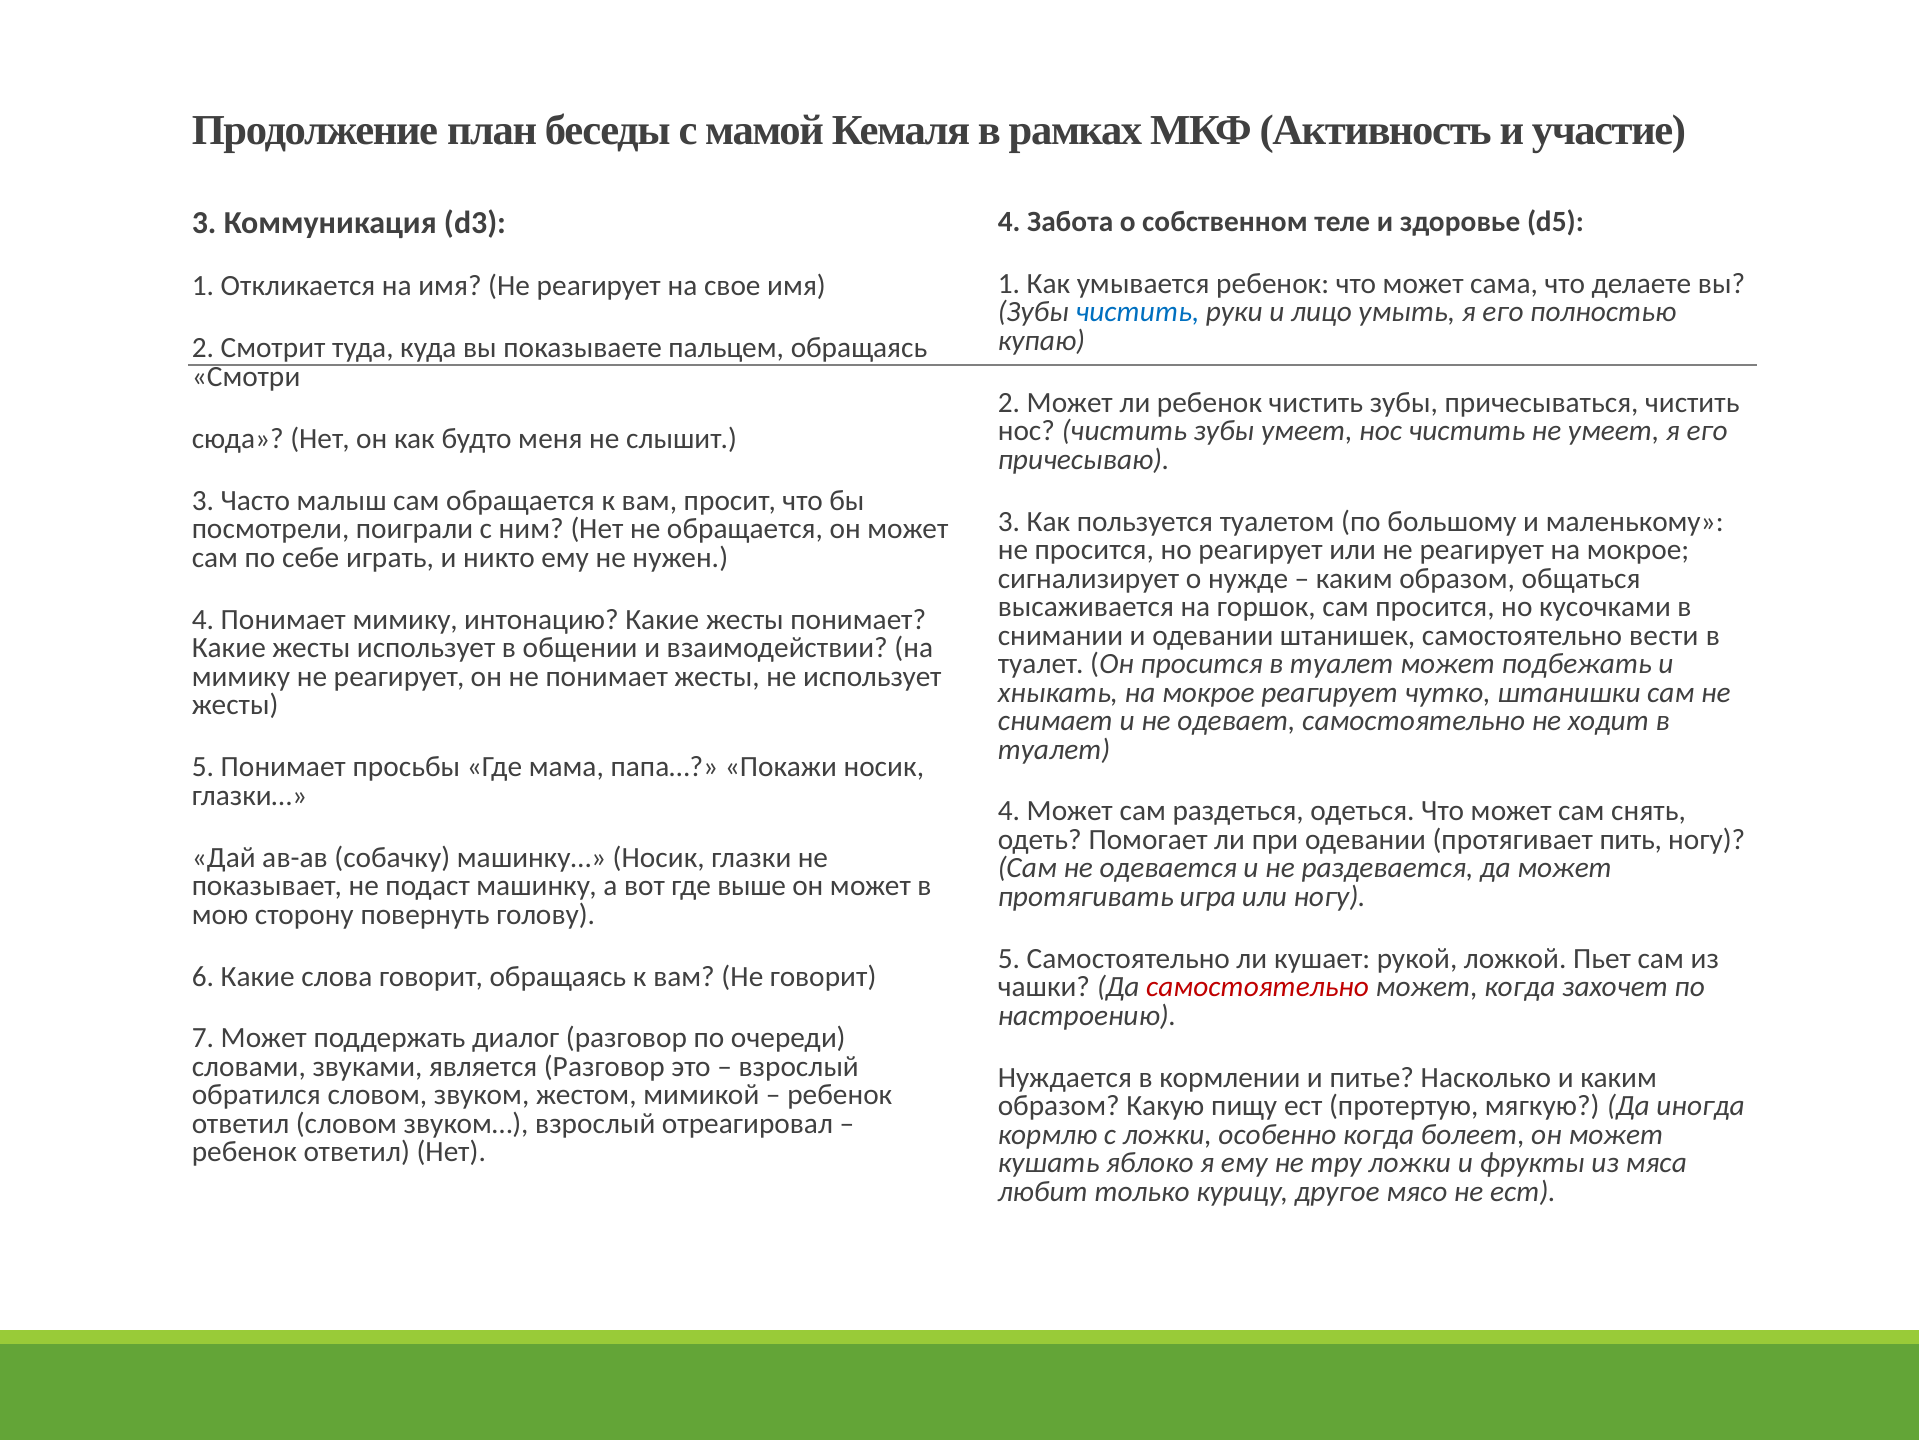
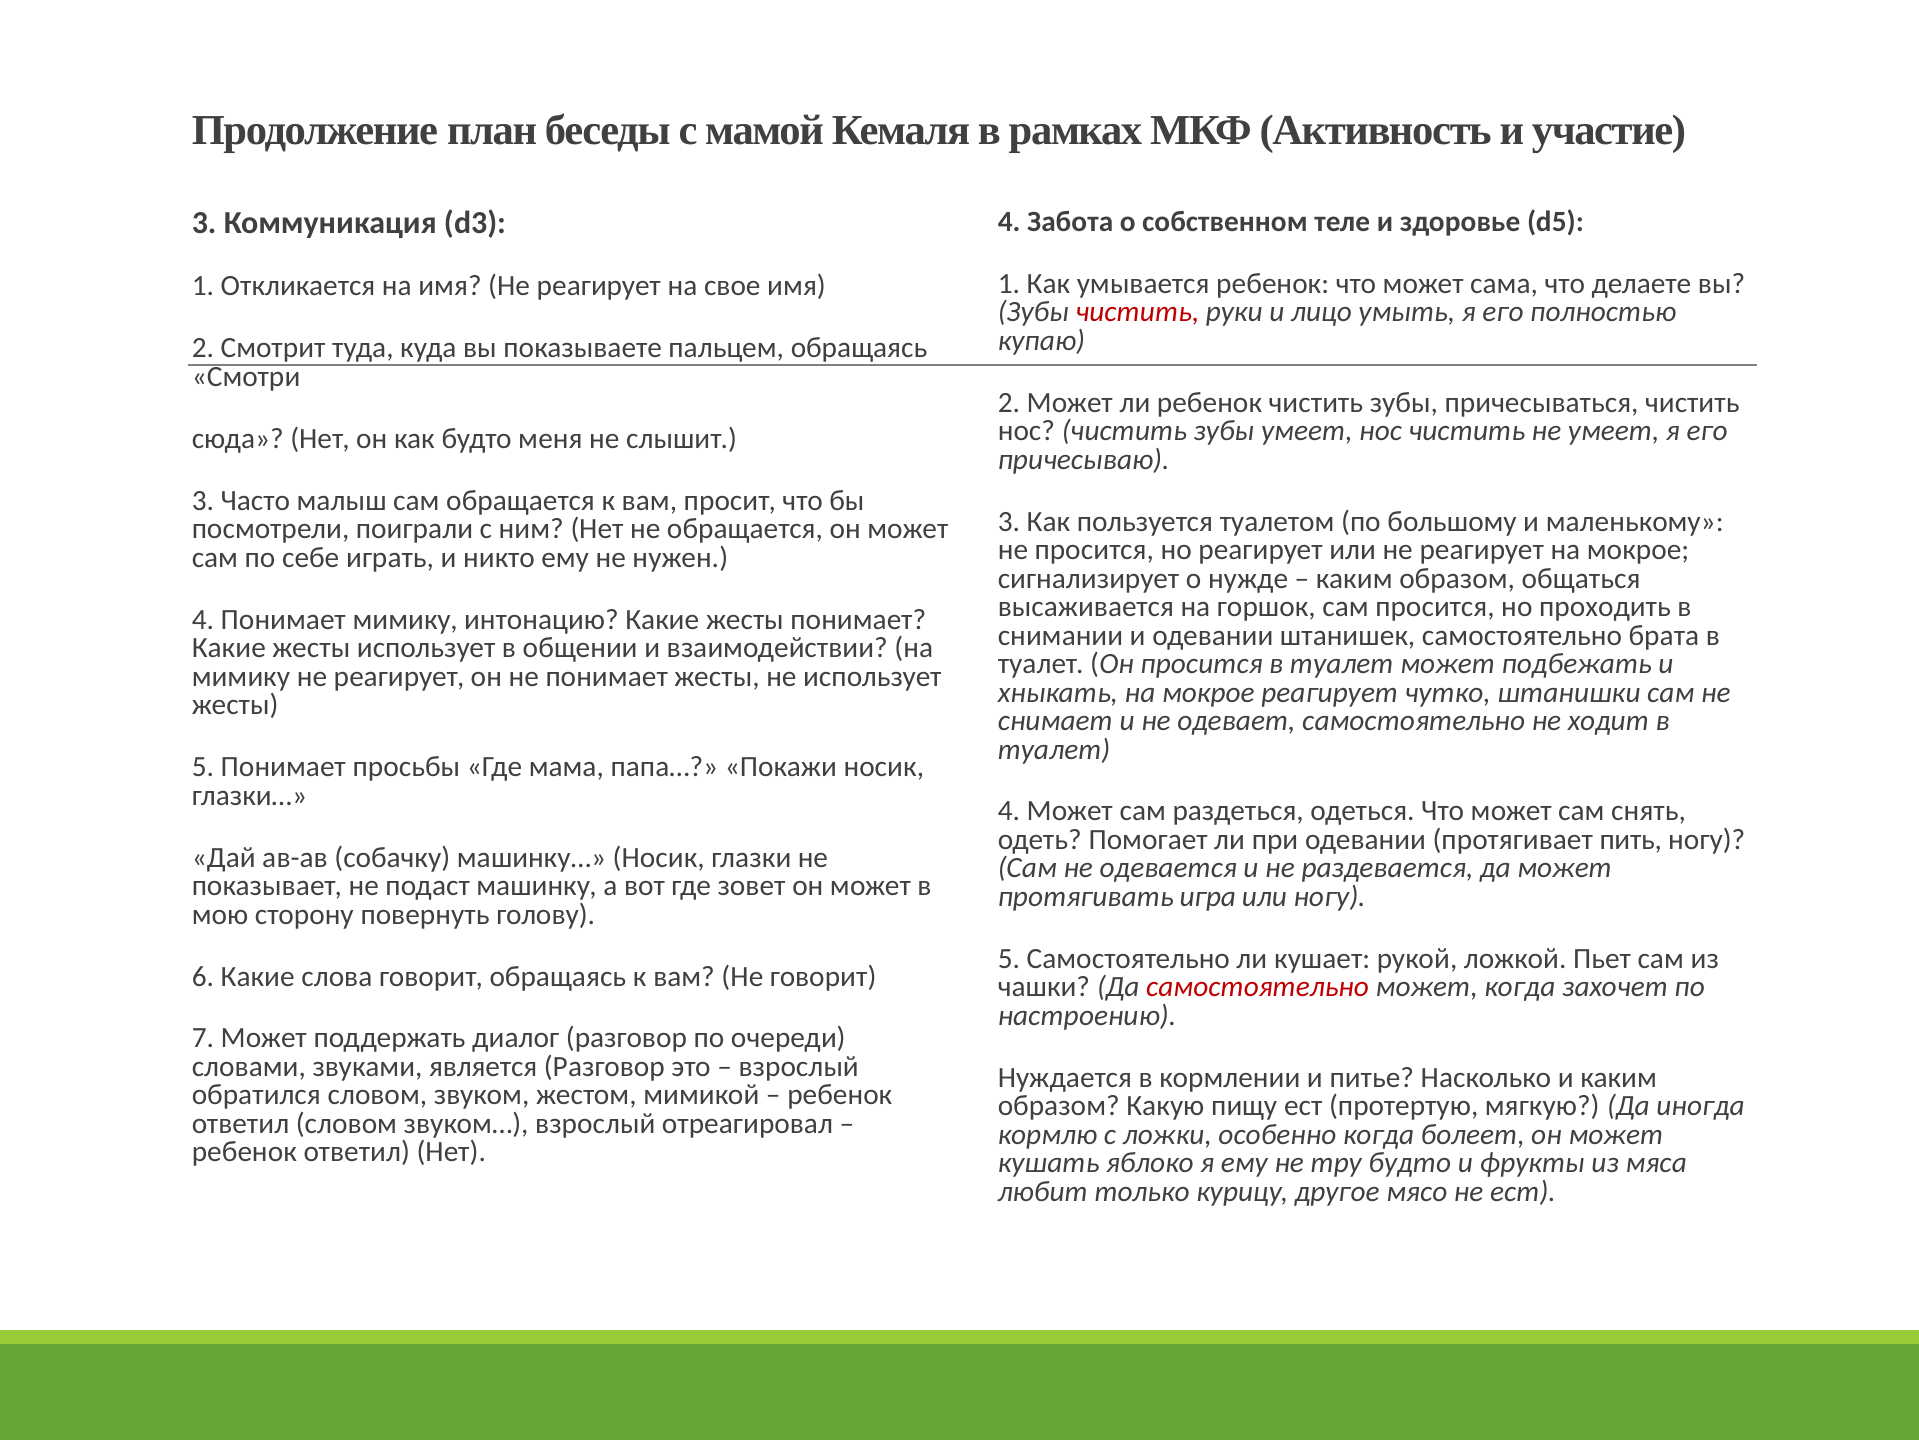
чистить at (1137, 312) colour: blue -> red
кусочками: кусочками -> проходить
вести: вести -> брата
выше: выше -> зовет
тру ложки: ложки -> будто
